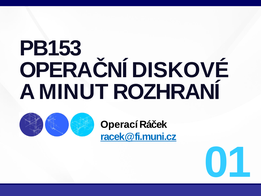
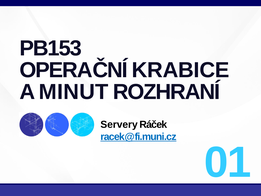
DISKOVÉ: DISKOVÉ -> KRABICE
Operací: Operací -> Servery
